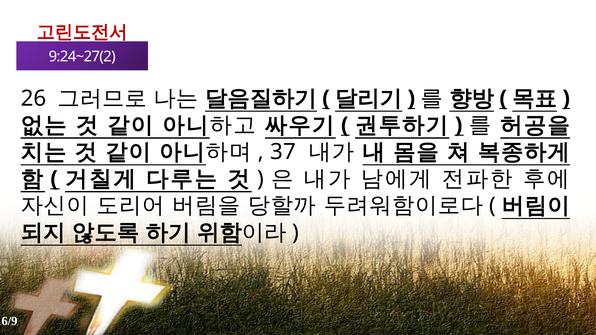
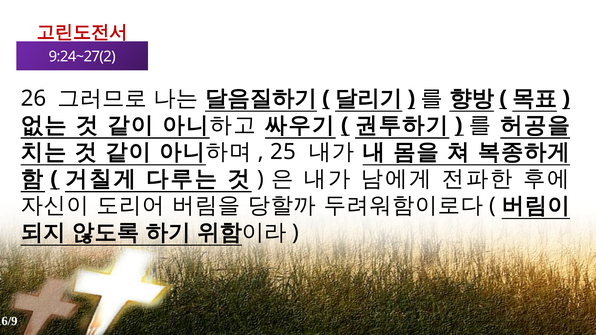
37: 37 -> 25
